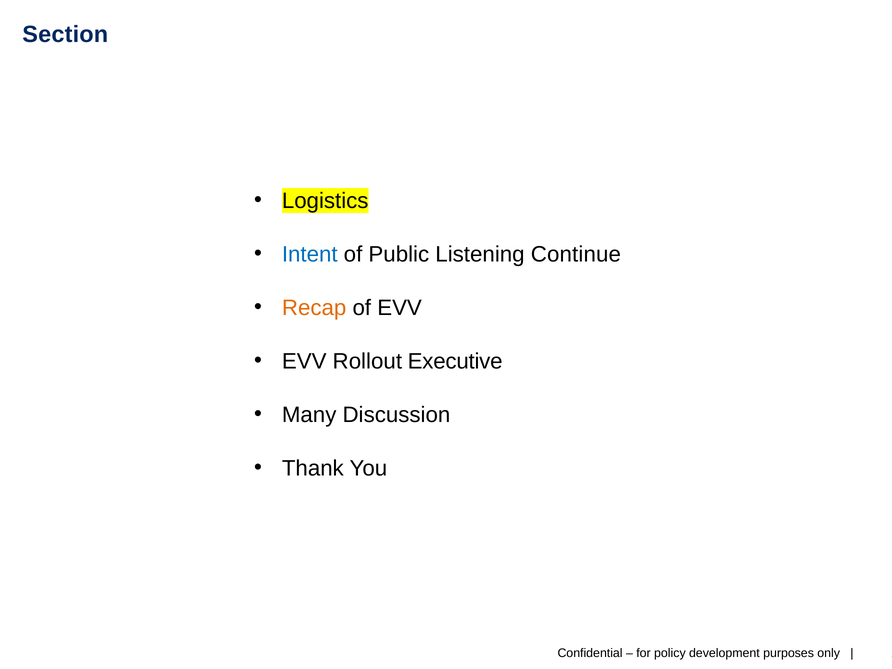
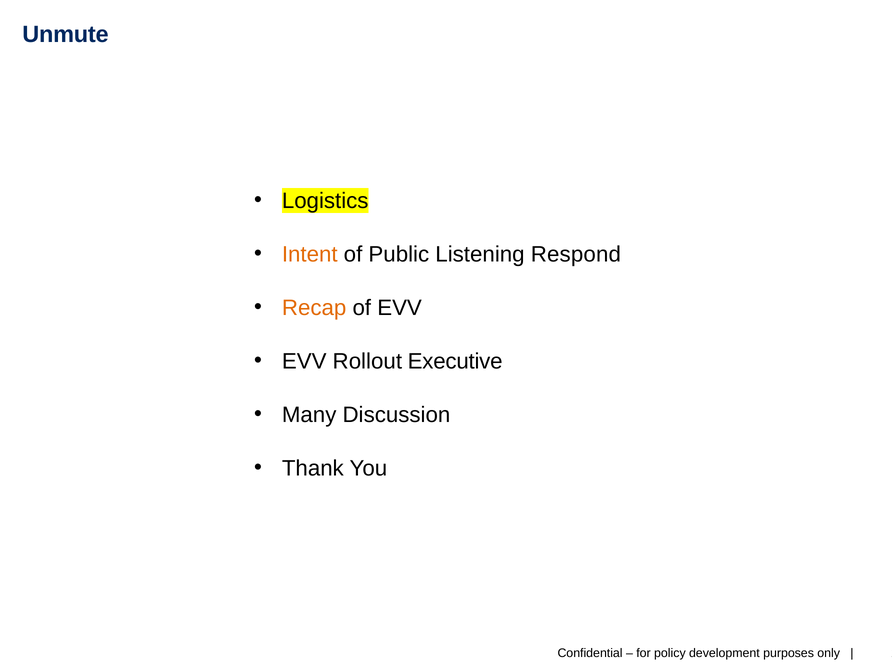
Section: Section -> Unmute
Intent colour: blue -> orange
Continue: Continue -> Respond
